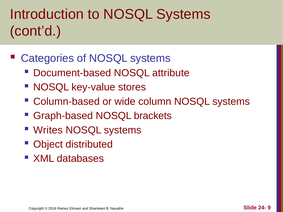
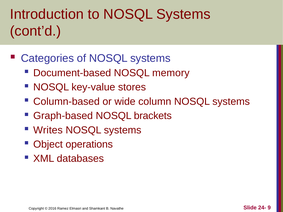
attribute: attribute -> memory
distributed: distributed -> operations
